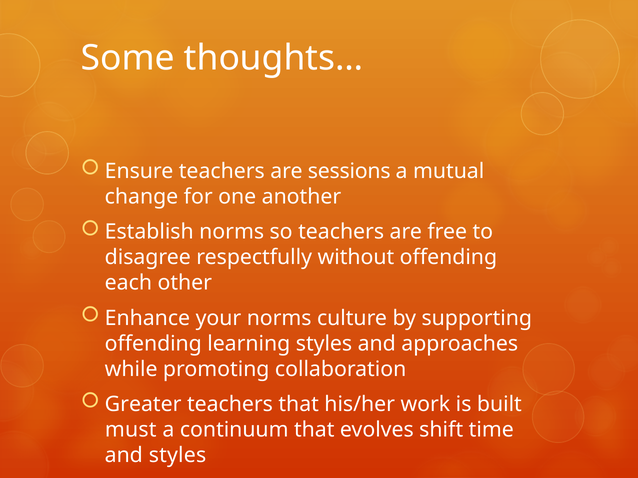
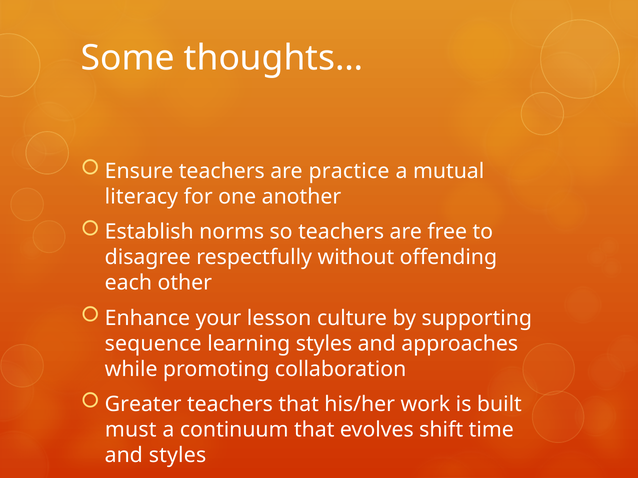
sessions: sessions -> practice
change: change -> literacy
your norms: norms -> lesson
offending at (153, 344): offending -> sequence
